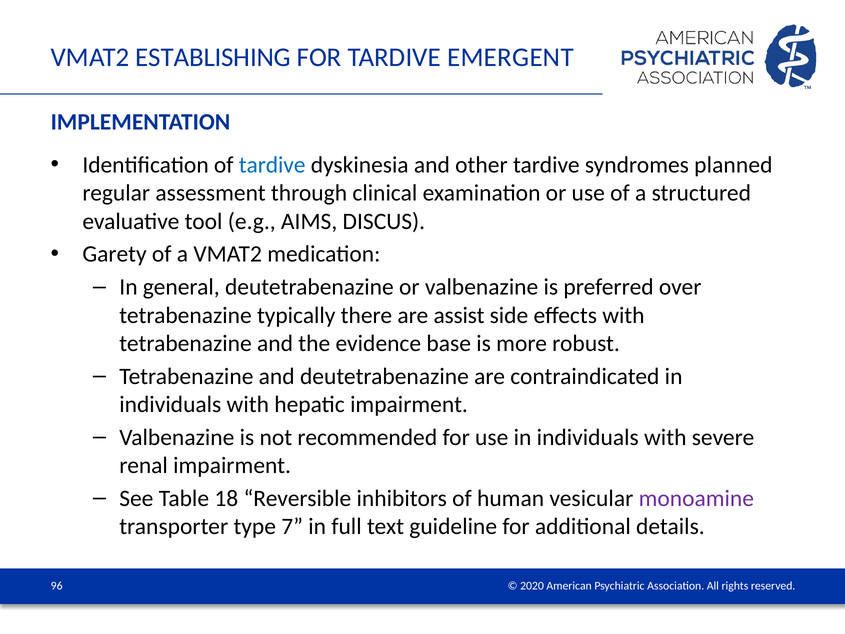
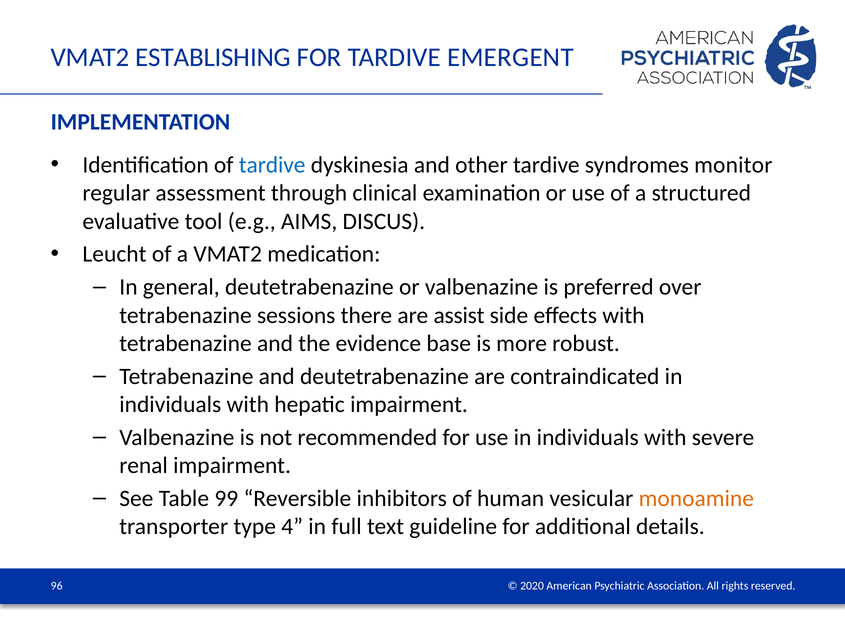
planned: planned -> monitor
Garety: Garety -> Leucht
typically: typically -> sessions
18: 18 -> 99
monoamine colour: purple -> orange
7: 7 -> 4
